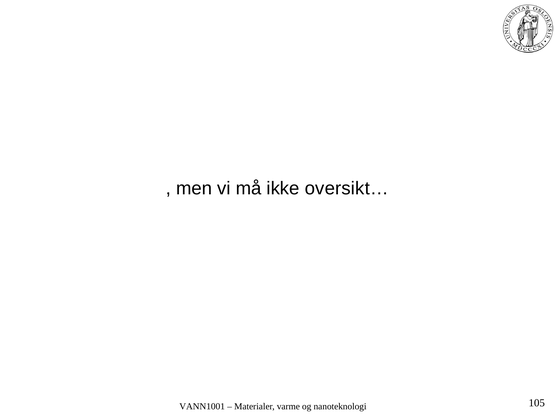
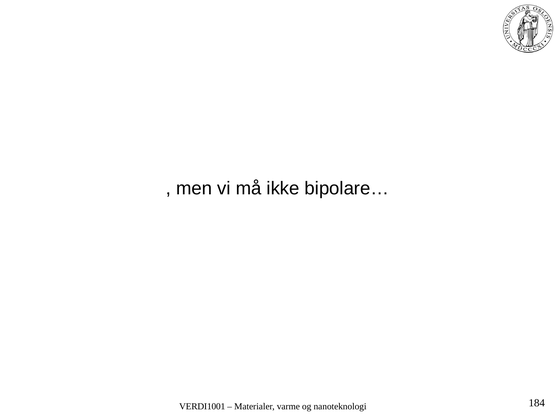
oversikt…: oversikt… -> bipolare…
VANN1001: VANN1001 -> VERDI1001
105: 105 -> 184
